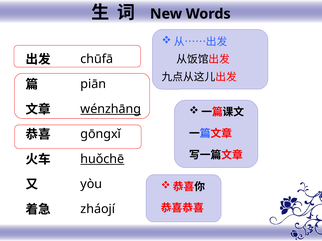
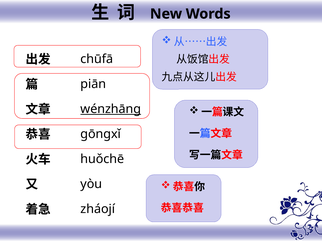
huǒchē underline: present -> none
